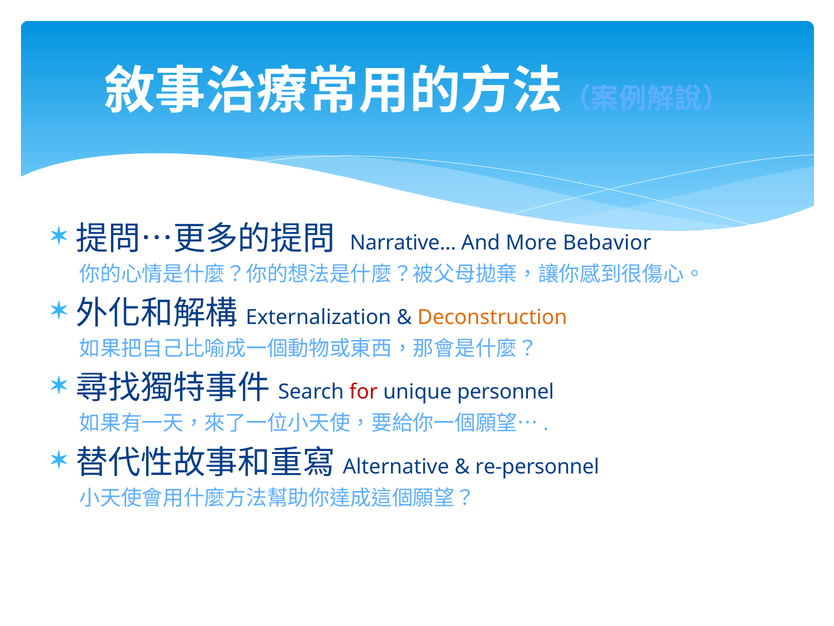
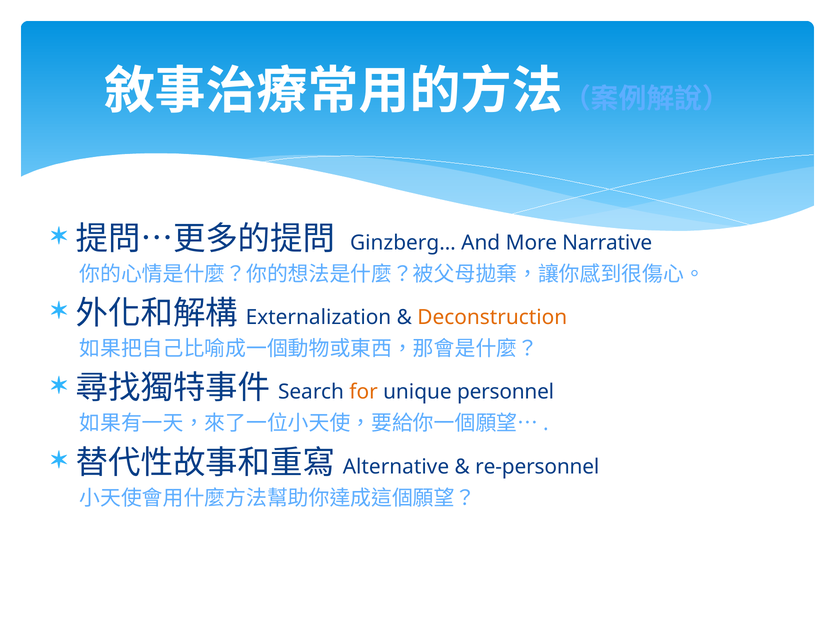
Narrative…: Narrative… -> Ginzberg…
Bebavior: Bebavior -> Narrative
for colour: red -> orange
